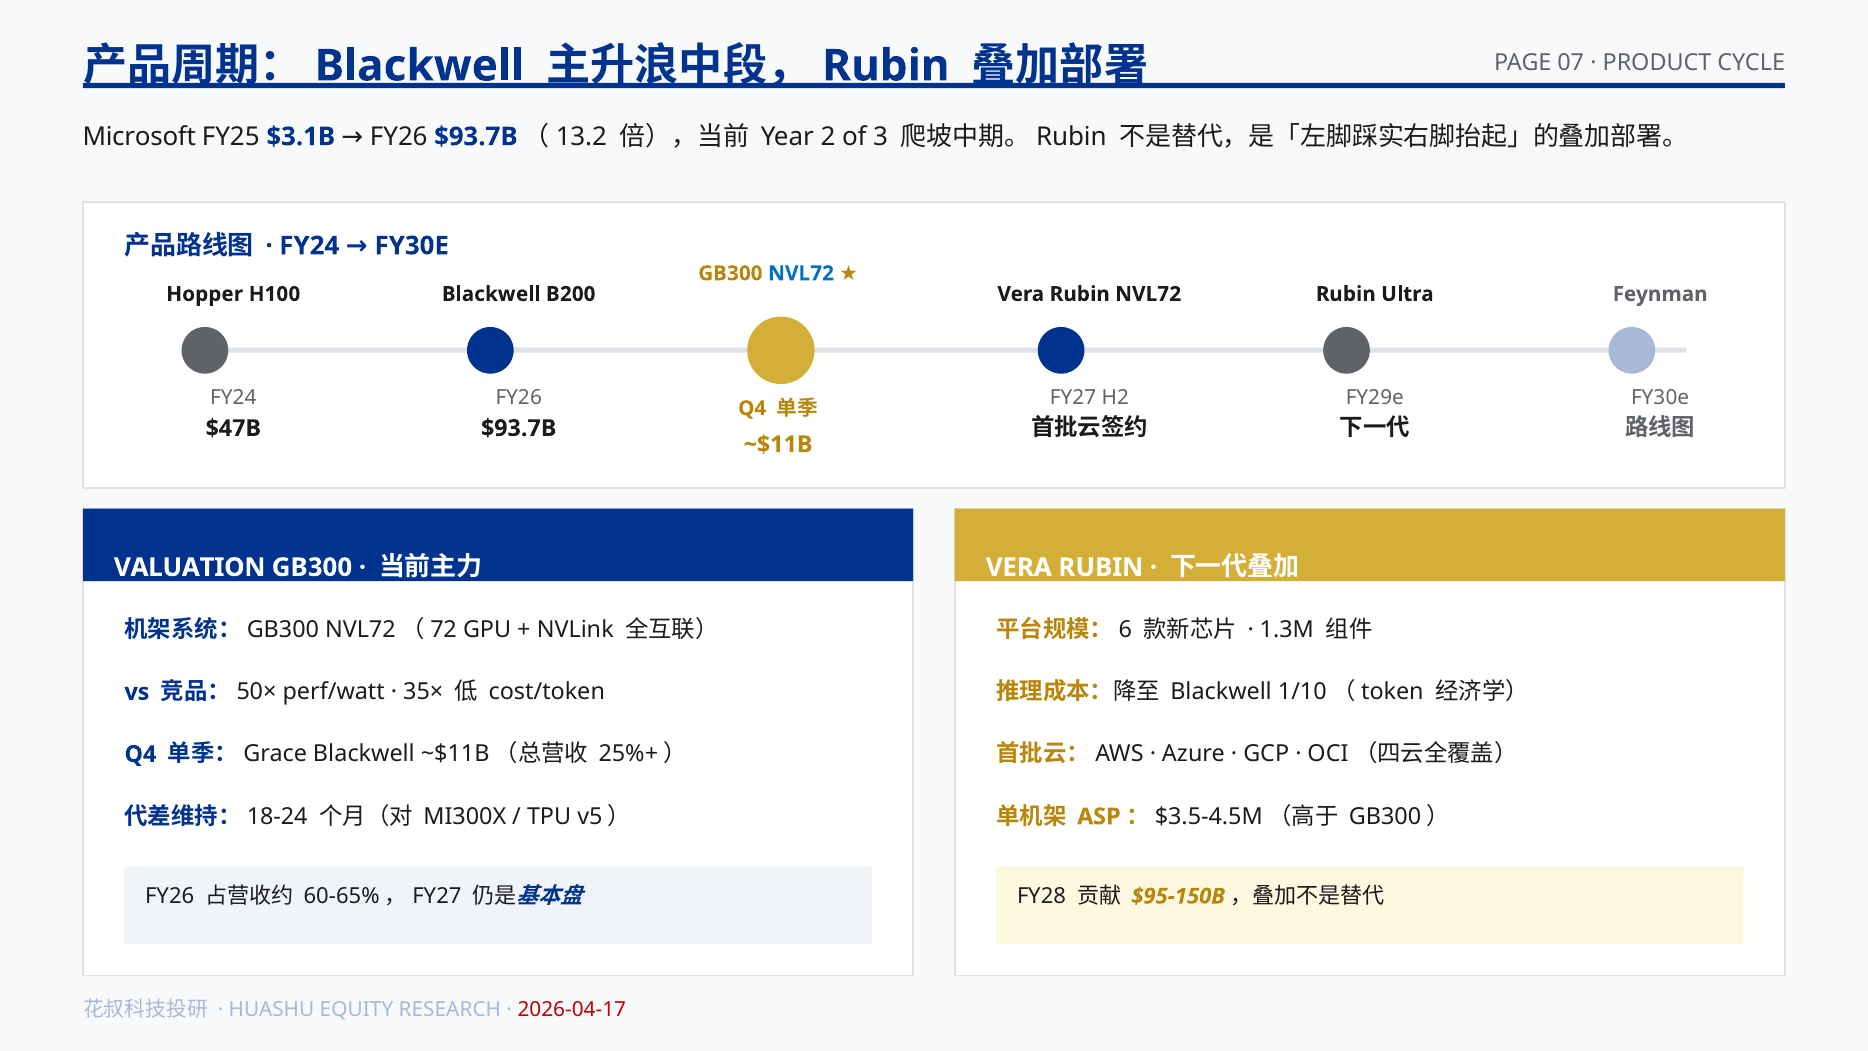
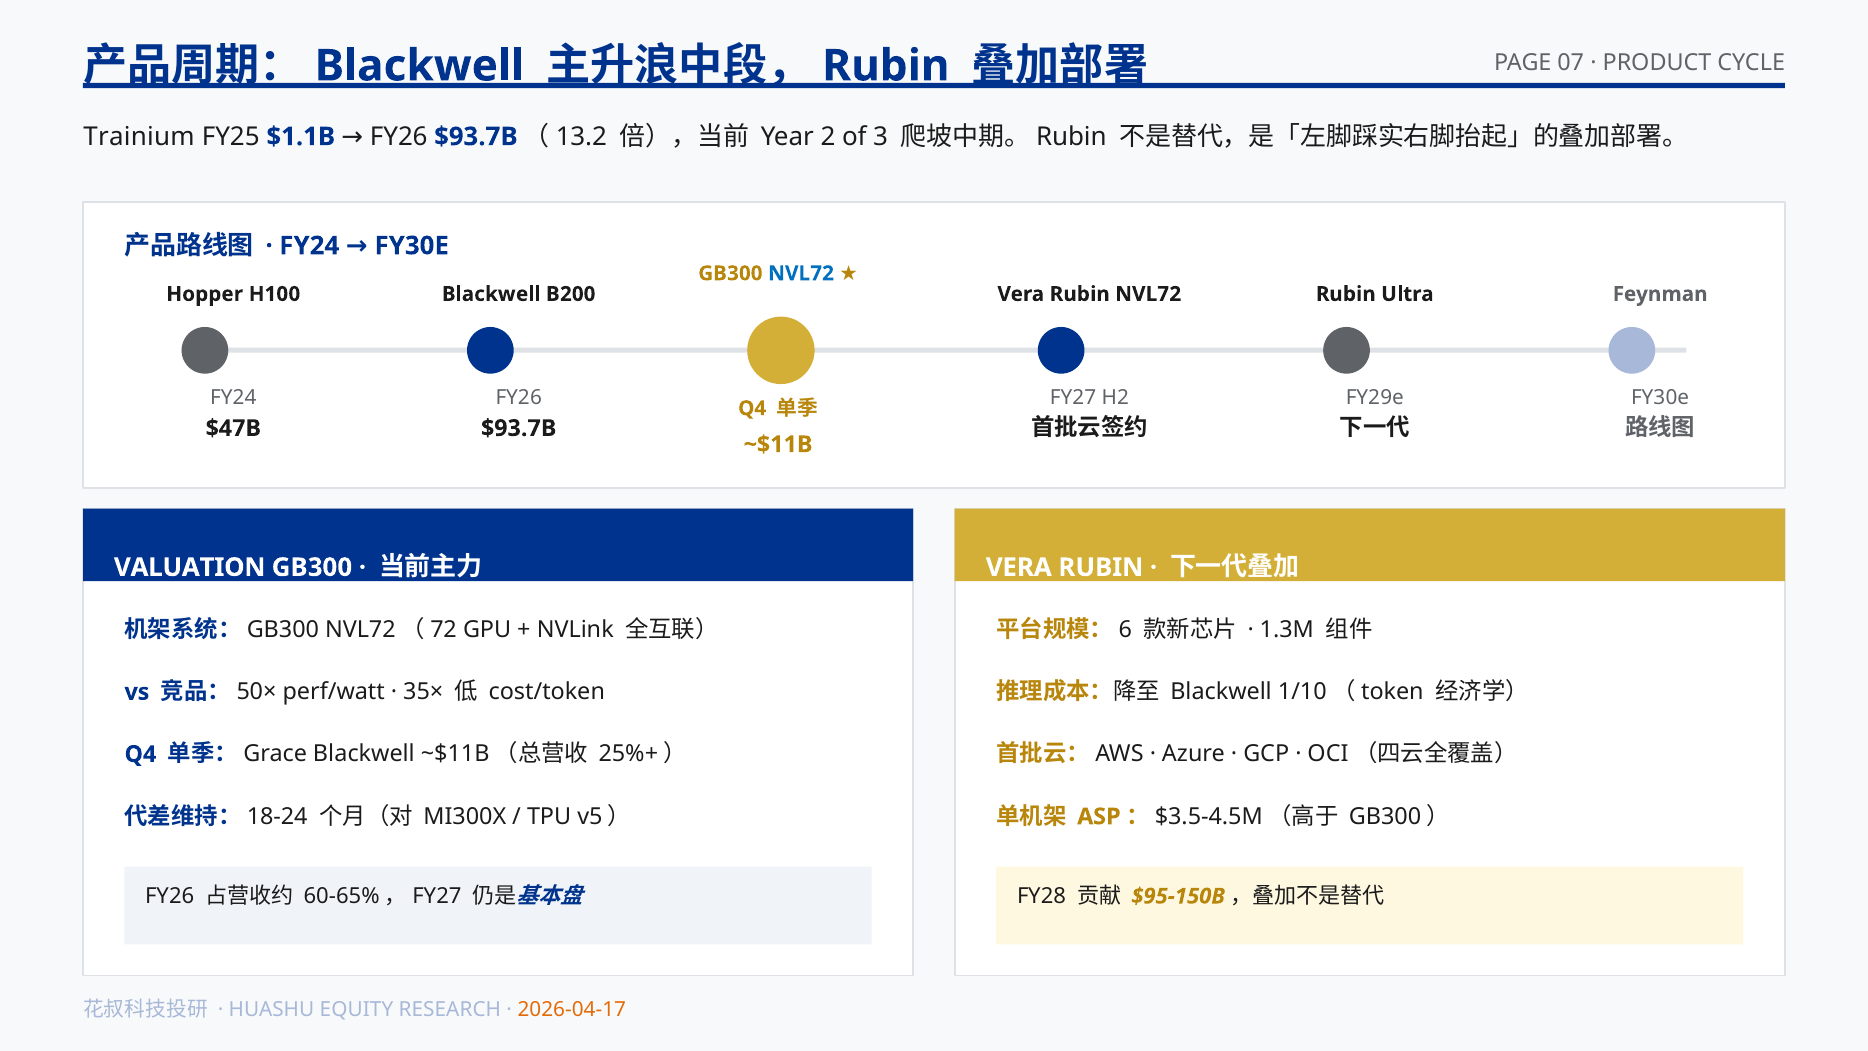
Microsoft: Microsoft -> Trainium
$3.1B: $3.1B -> $1.1B
2026-04-17 colour: red -> orange
